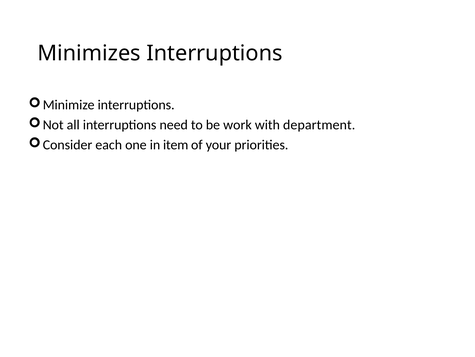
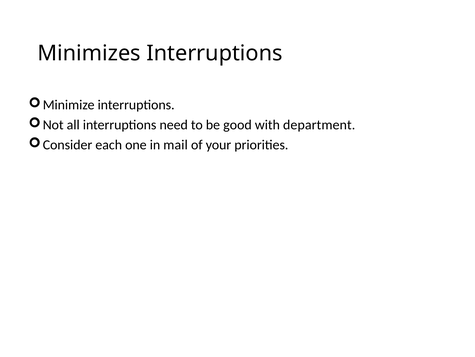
work: work -> good
item: item -> mail
